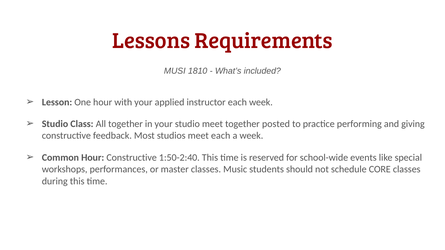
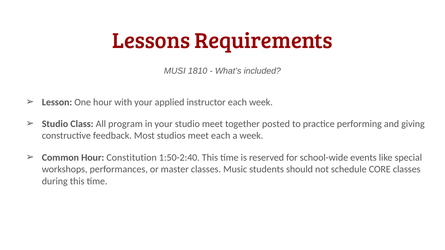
All together: together -> program
Hour Constructive: Constructive -> Constitution
